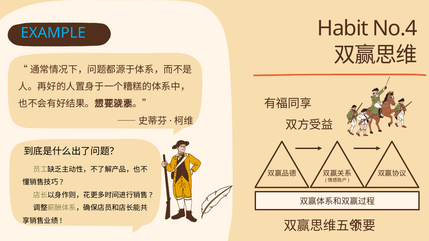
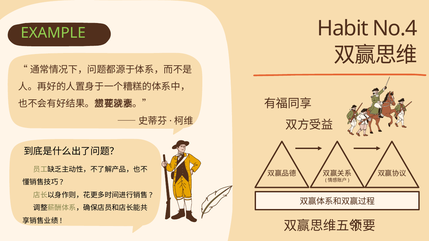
EXAMPLE colour: light blue -> light green
